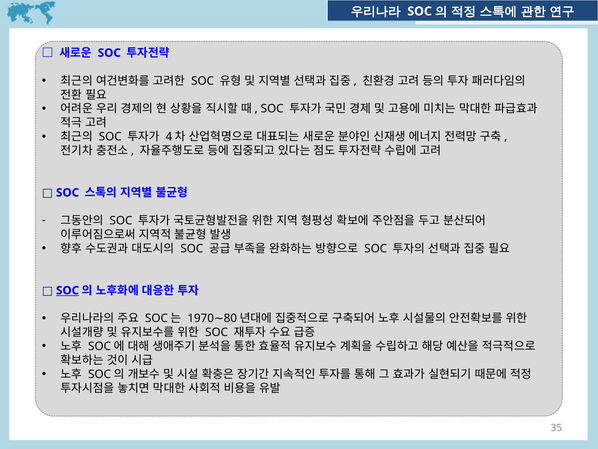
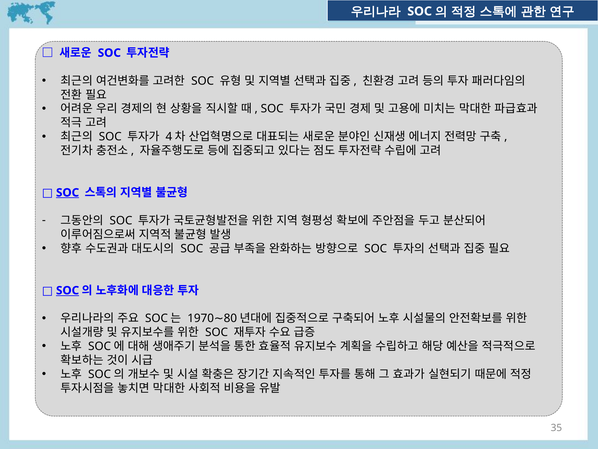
SOC at (68, 192) underline: none -> present
